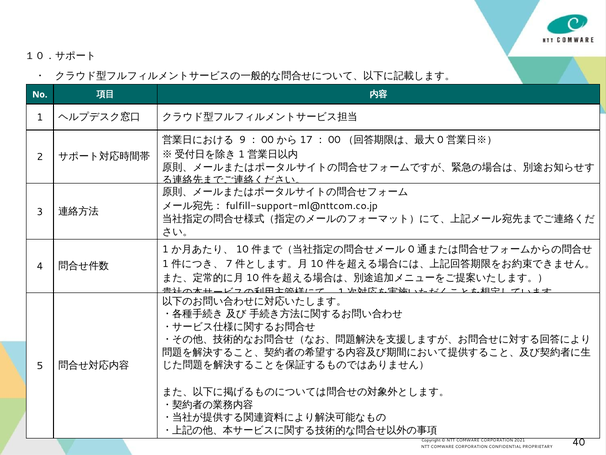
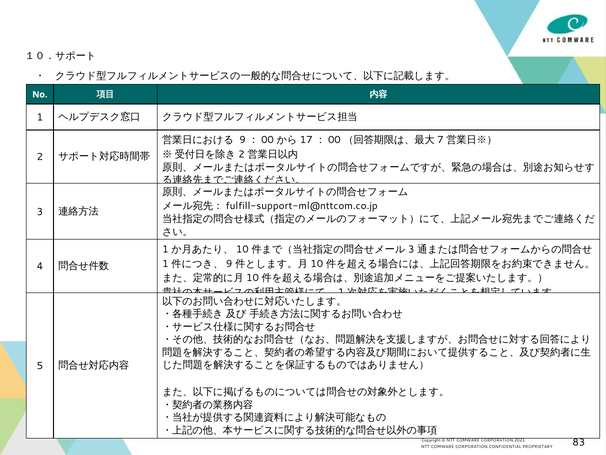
0 at (440, 140): 0 -> 7
1 at (241, 154): 1 -> 2
0 at (411, 249): 0 -> 3
7 at (229, 263): 7 -> 9
40: 40 -> 83
